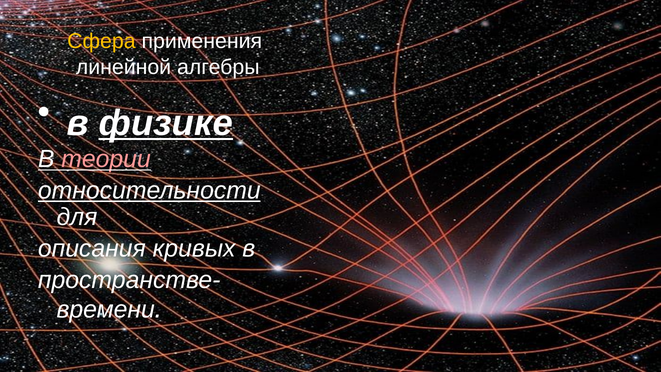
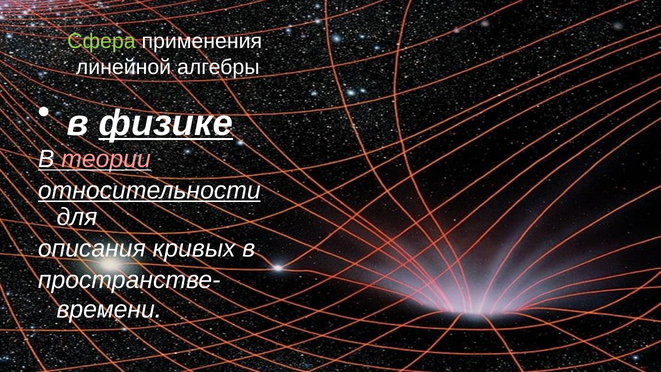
Сфера colour: yellow -> light green
